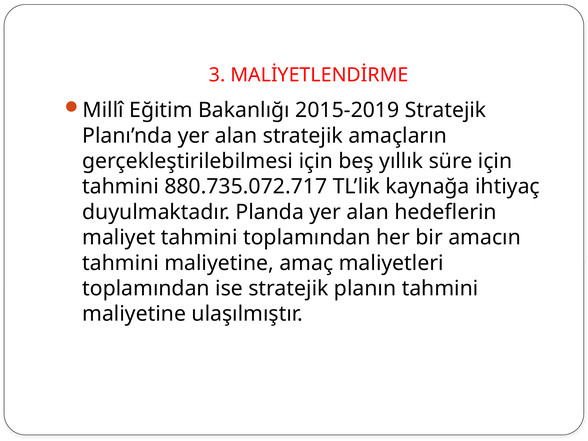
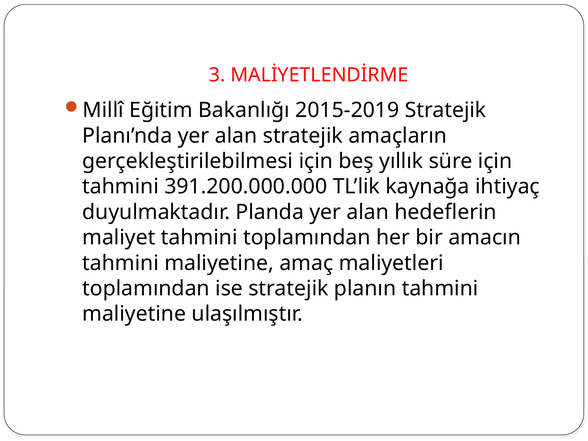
880.735.072.717: 880.735.072.717 -> 391.200.000.000
